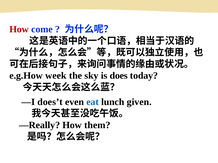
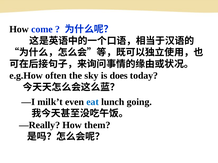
How at (19, 29) colour: red -> black
week: week -> often
does’t: does’t -> milk’t
given: given -> going
